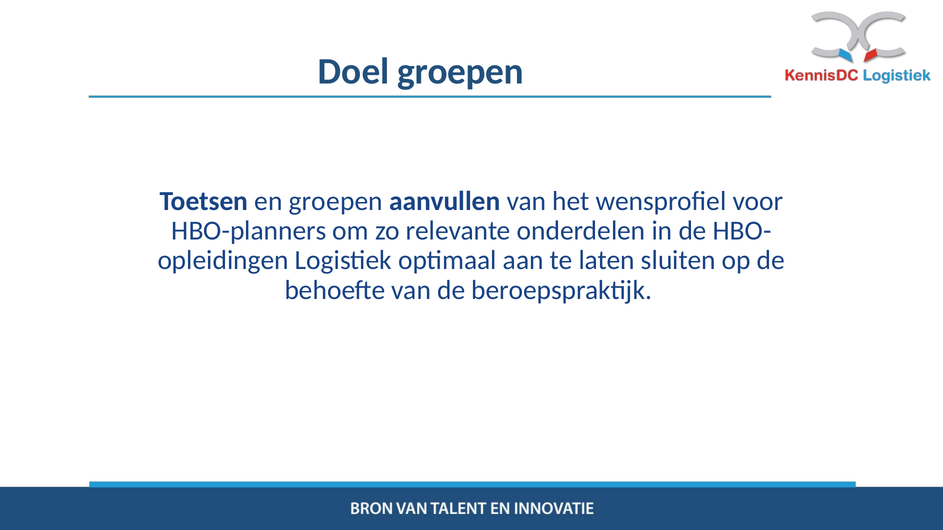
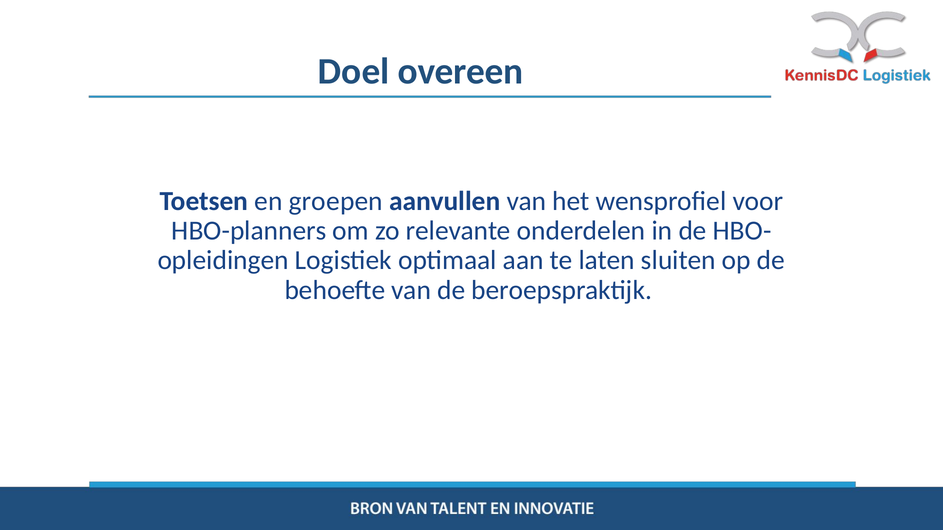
Doel groepen: groepen -> overeen
